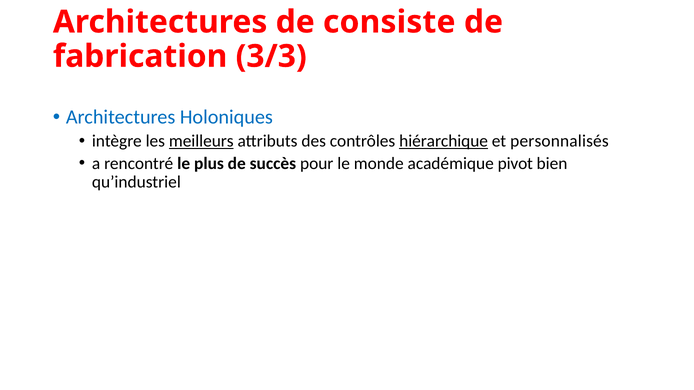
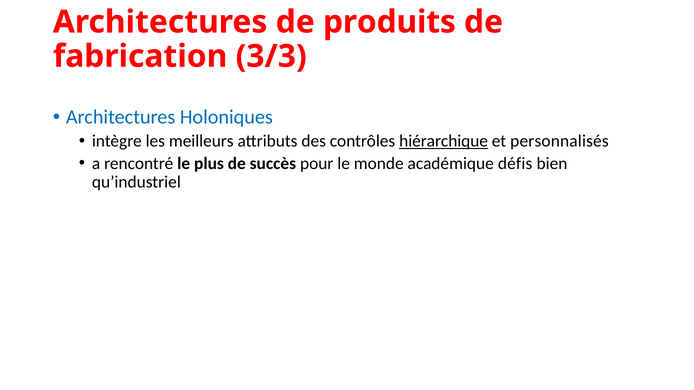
consiste: consiste -> produits
meilleurs underline: present -> none
pivot: pivot -> défis
